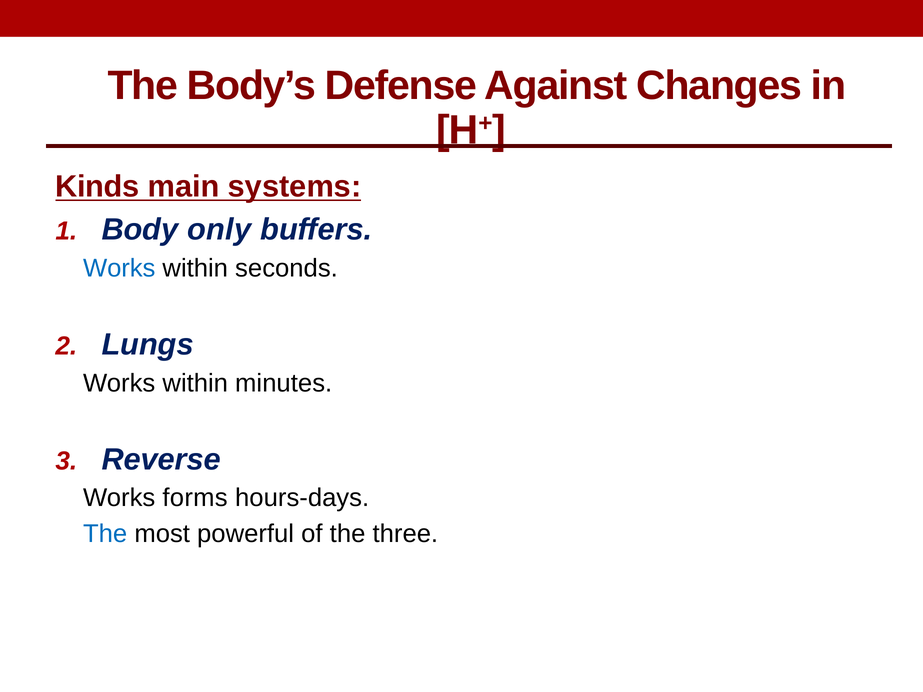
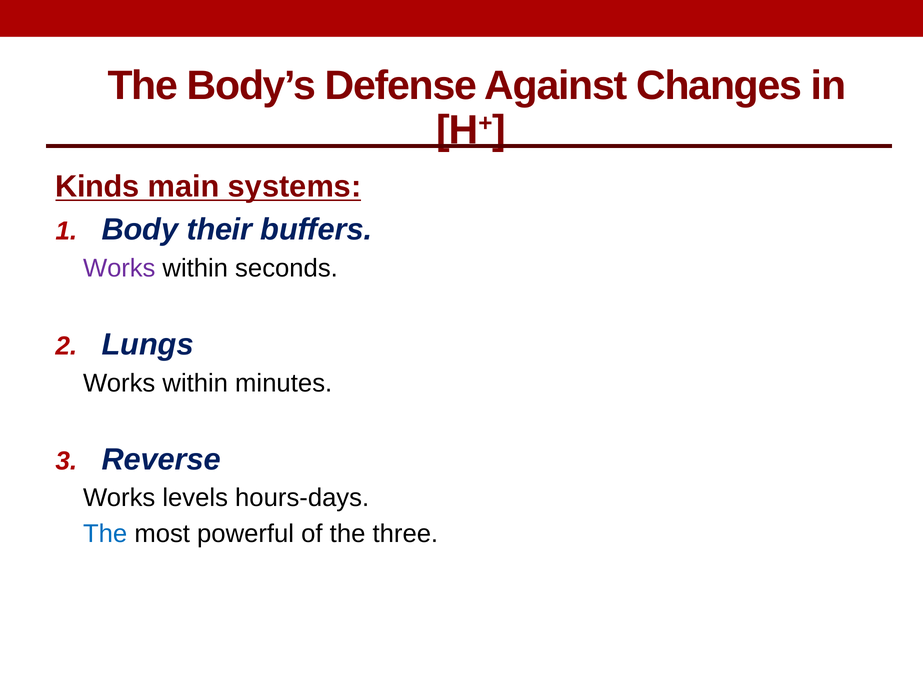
only: only -> their
Works at (119, 268) colour: blue -> purple
forms: forms -> levels
